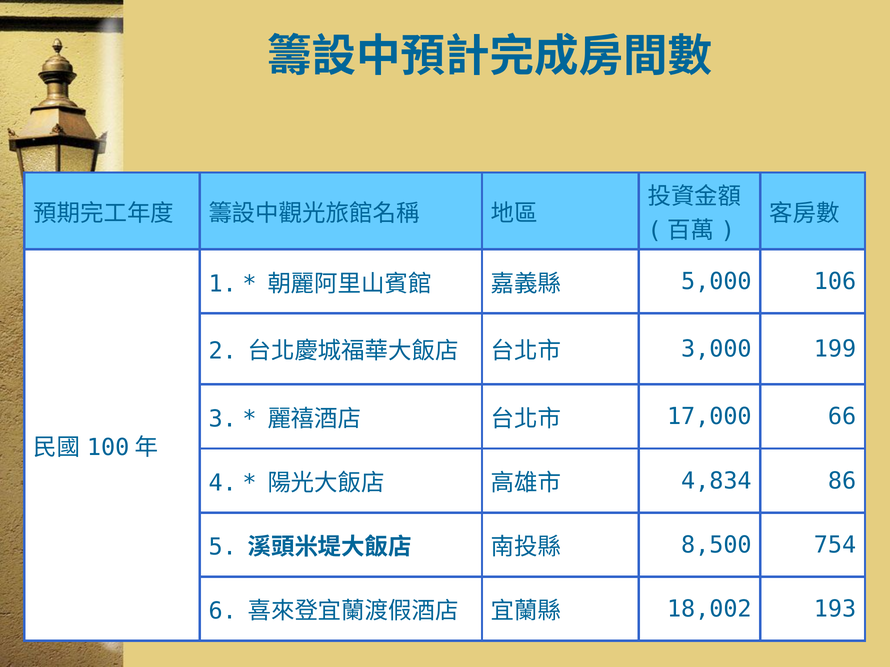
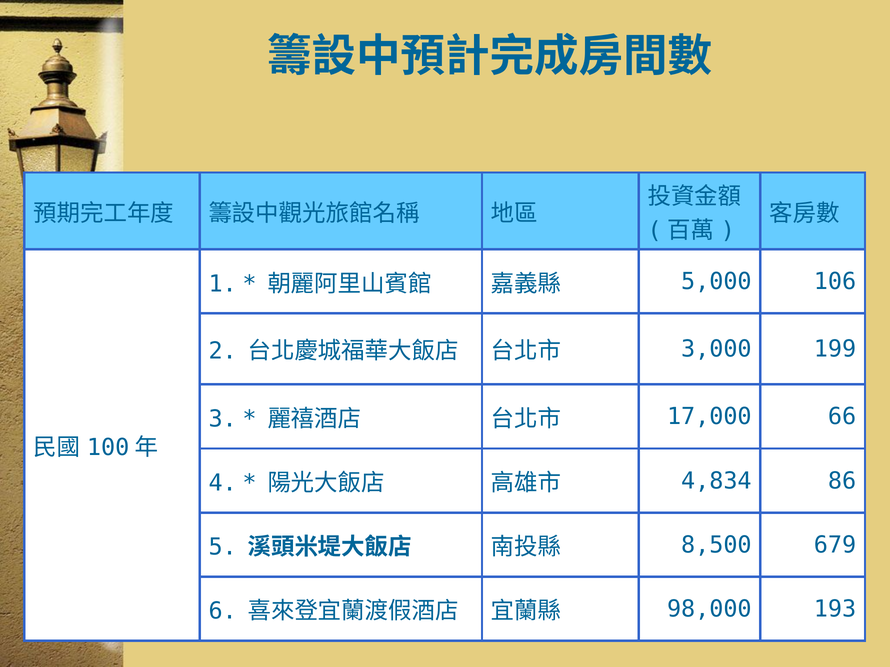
754: 754 -> 679
18,002: 18,002 -> 98,000
